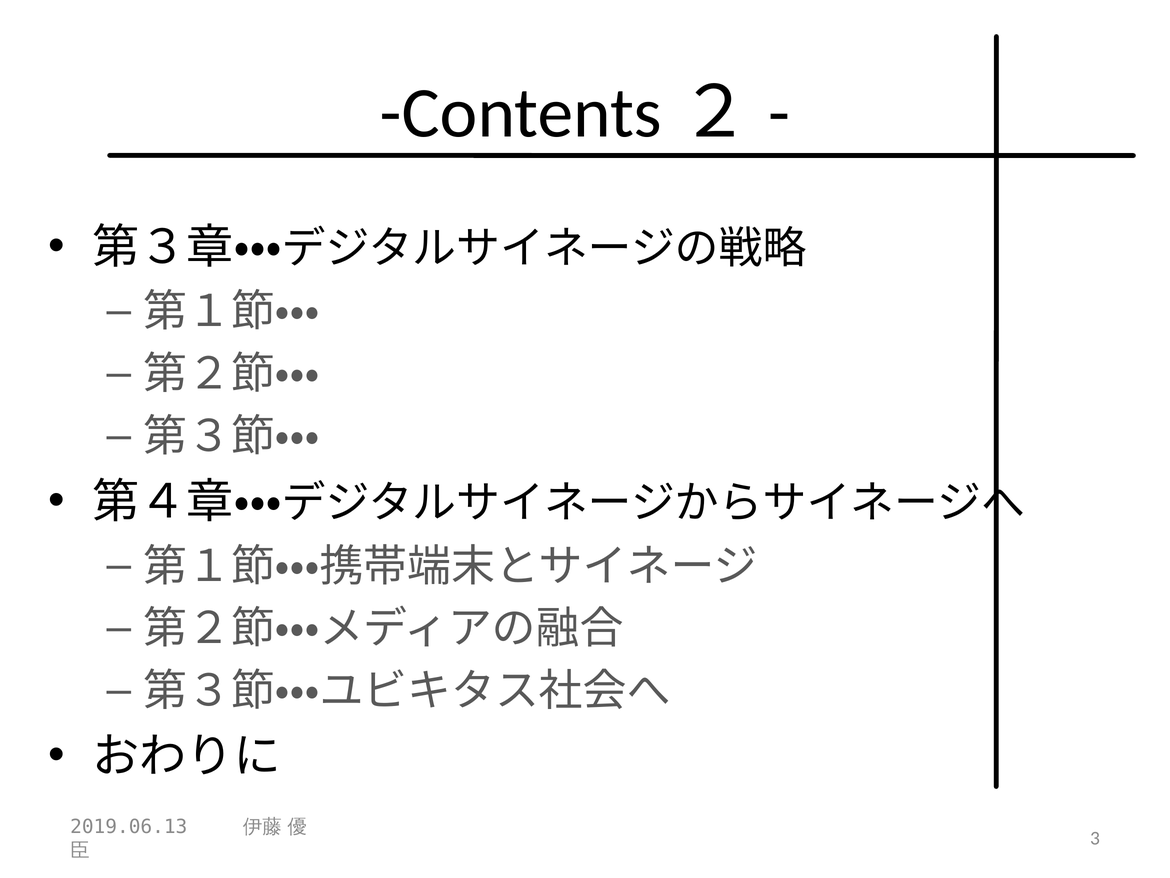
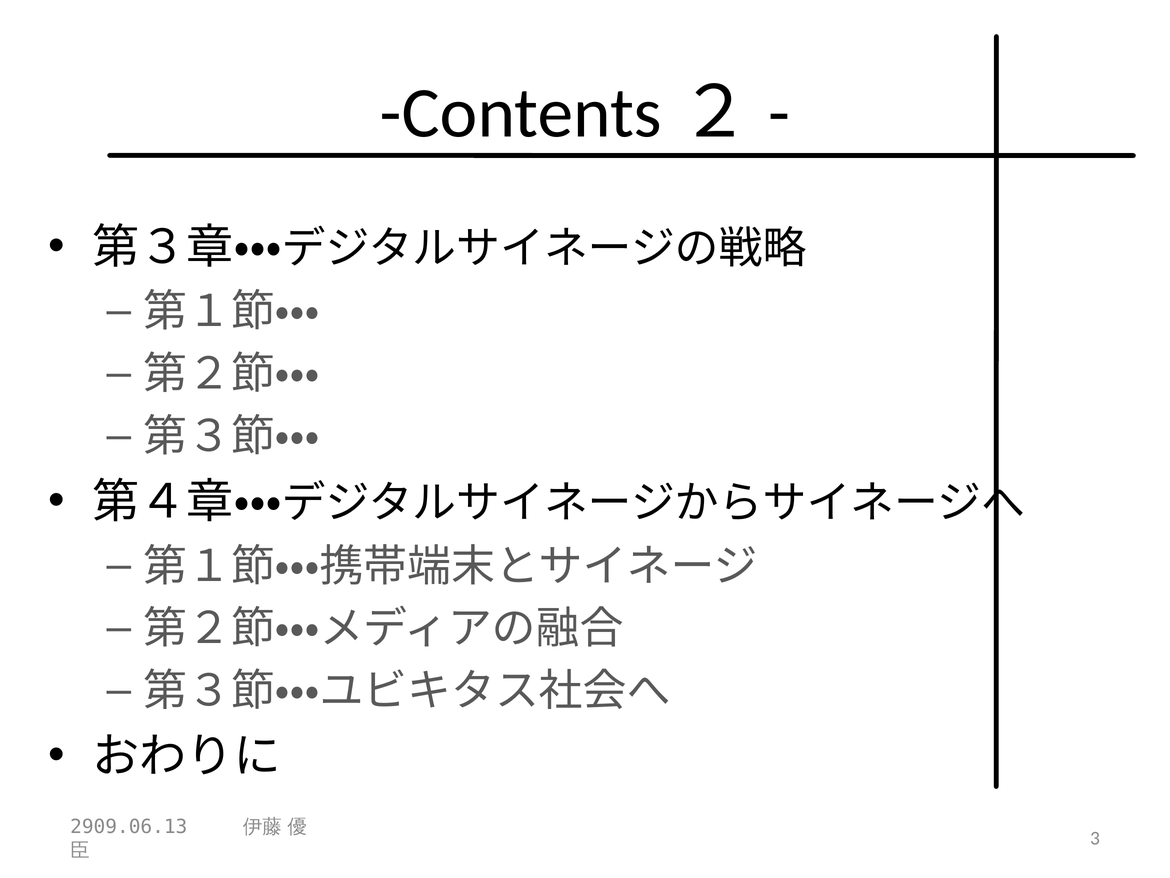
2019.06.13: 2019.06.13 -> 2909.06.13
